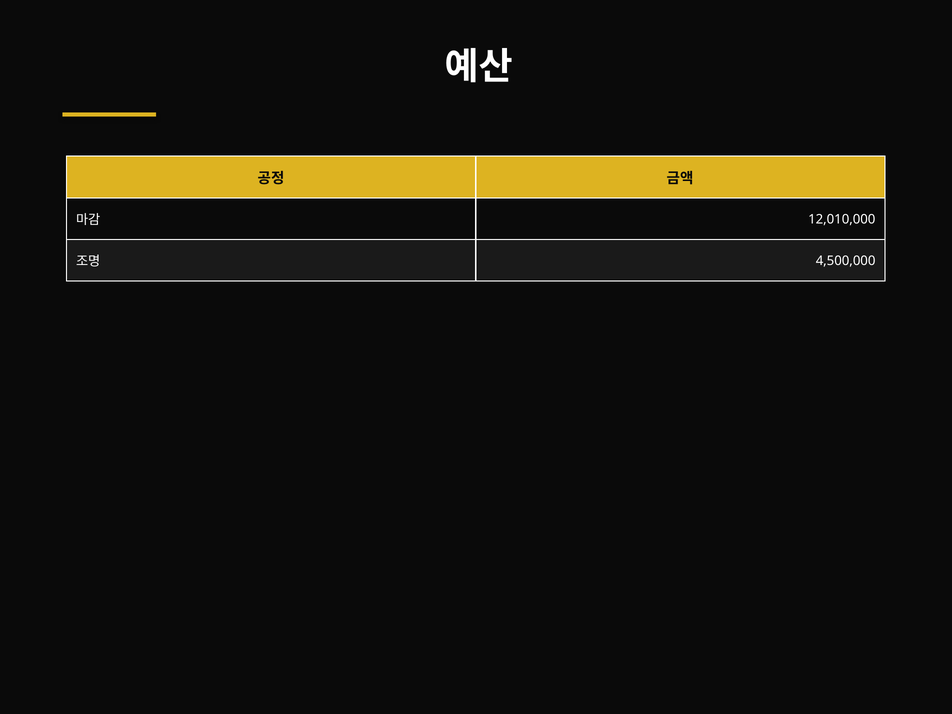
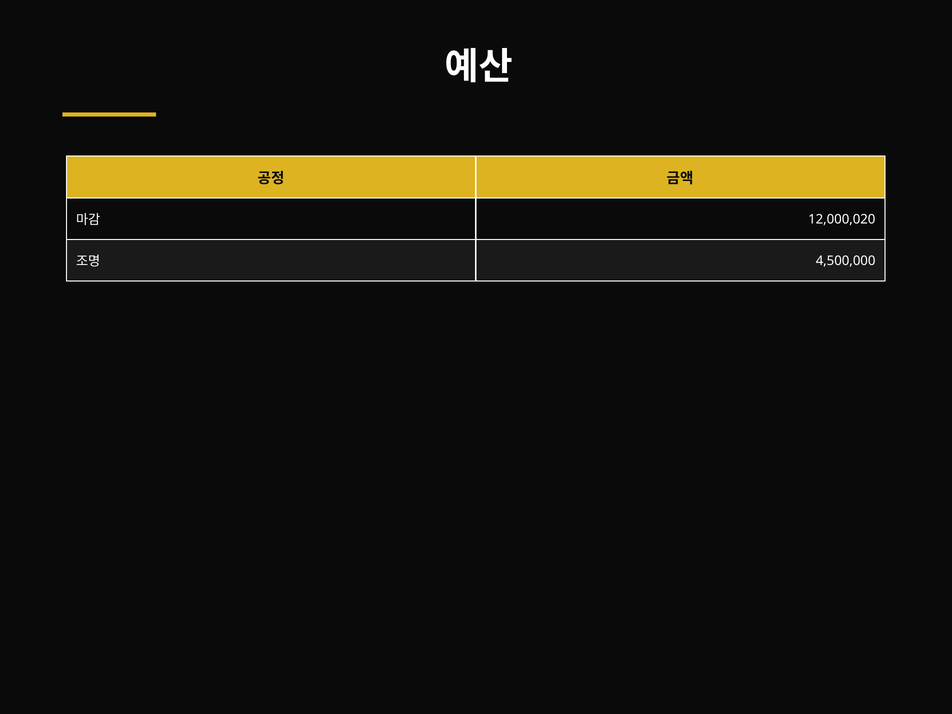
12,010,000: 12,010,000 -> 12,000,020
